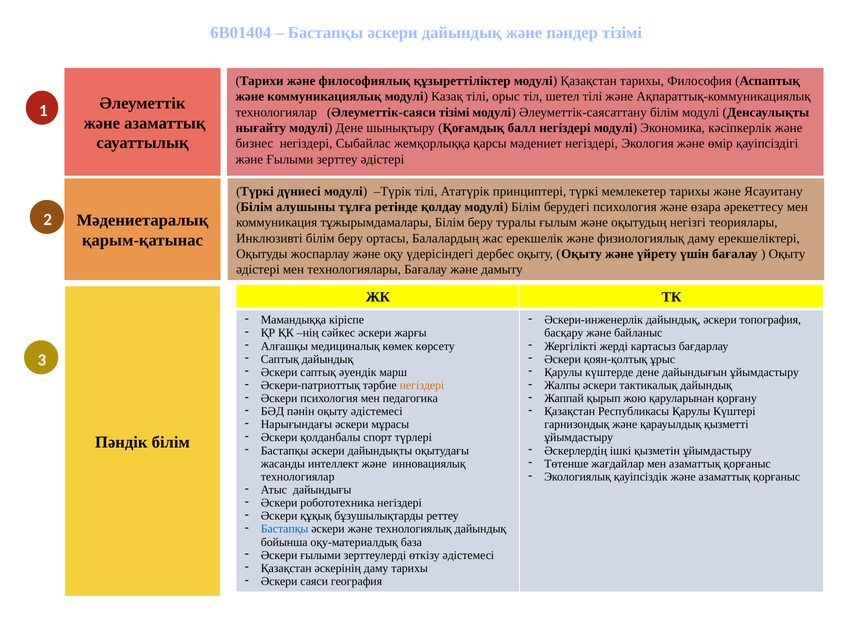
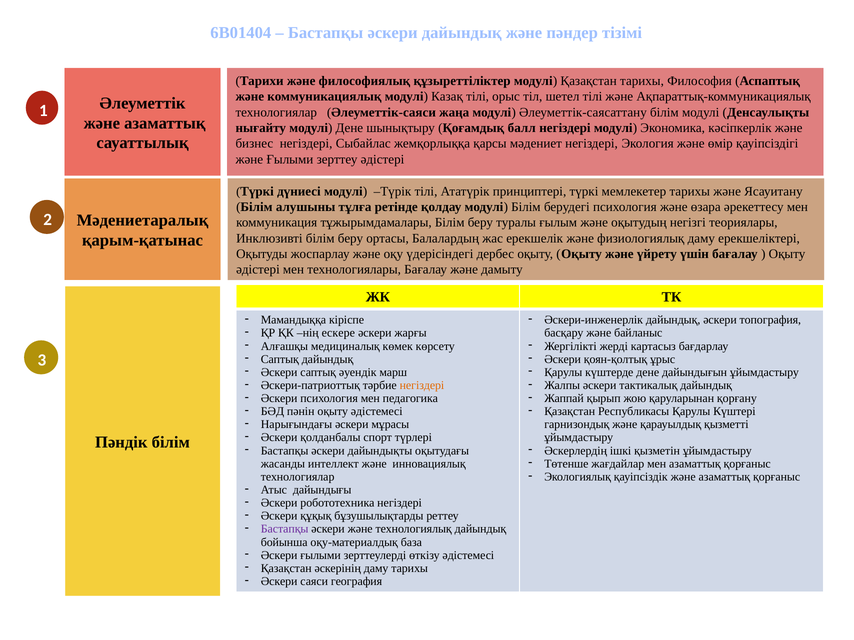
Әлеуметтік-саяси тізімі: тізімі -> жаңа
сәйкес: сәйкес -> ескере
Бастапқы at (285, 529) colour: blue -> purple
